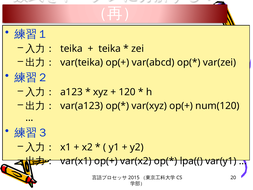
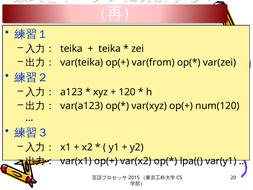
var(abcd: var(abcd -> var(from
